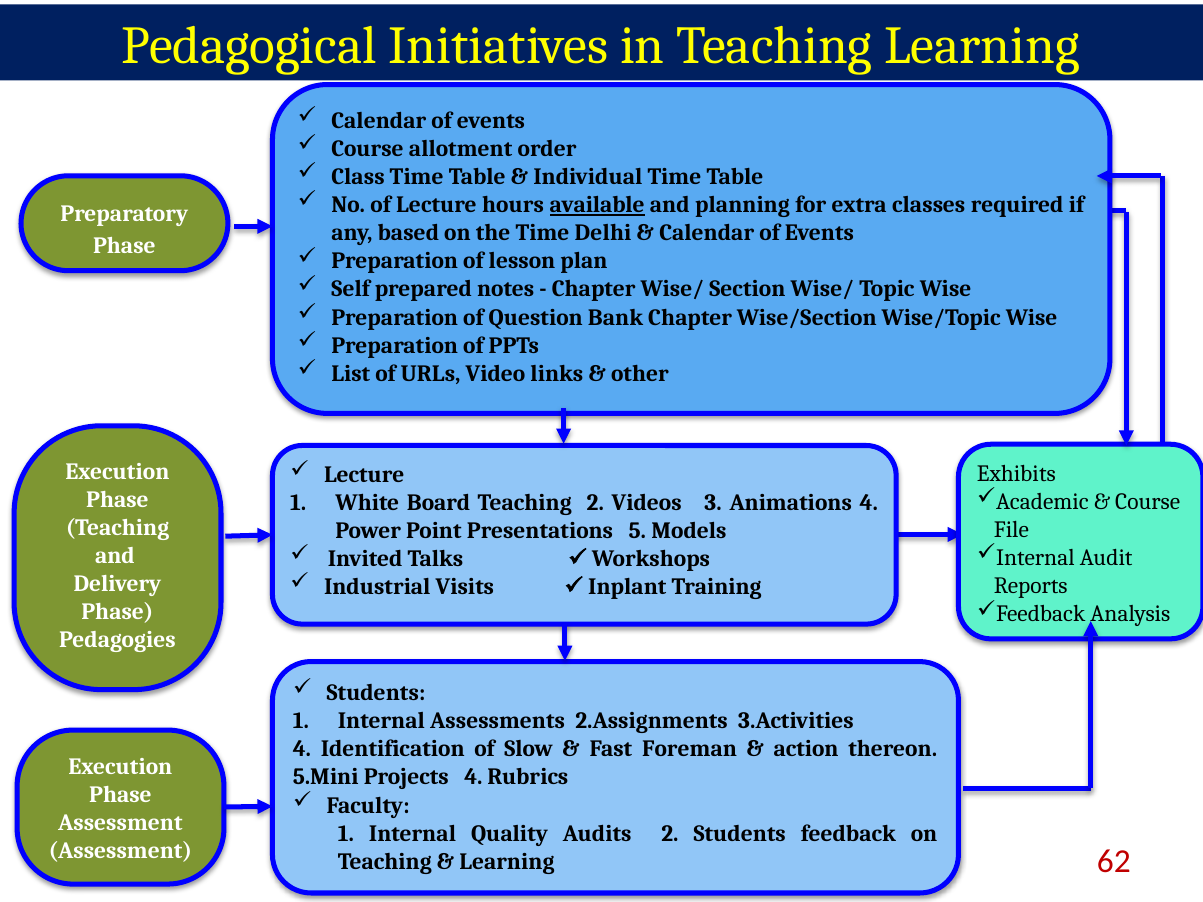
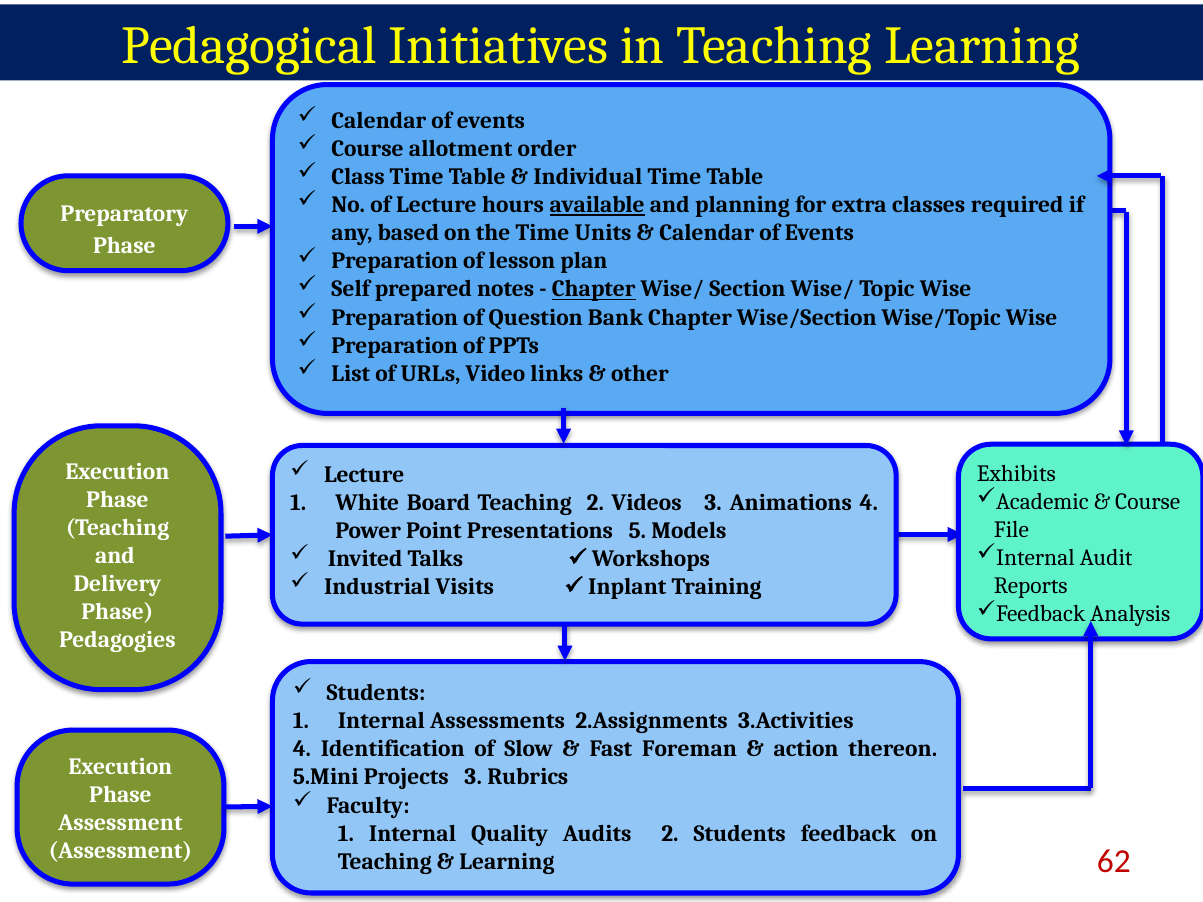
Delhi: Delhi -> Units
Chapter at (594, 289) underline: none -> present
Projects 4: 4 -> 3
